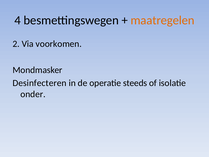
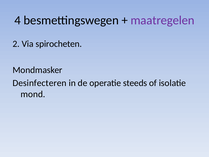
maatregelen colour: orange -> purple
voorkomen: voorkomen -> spirocheten
onder: onder -> mond
